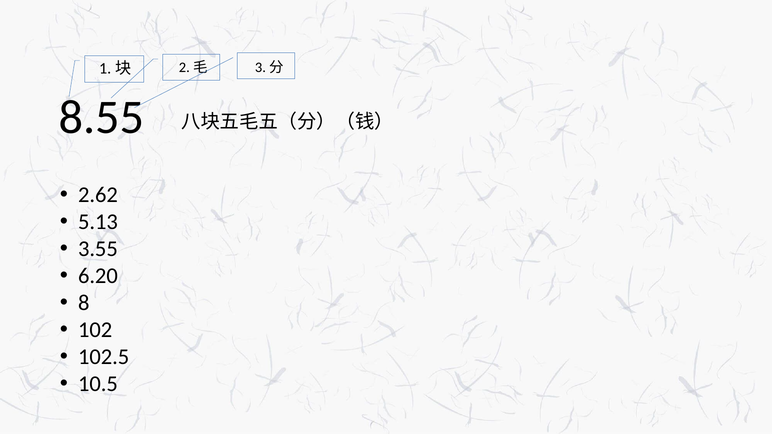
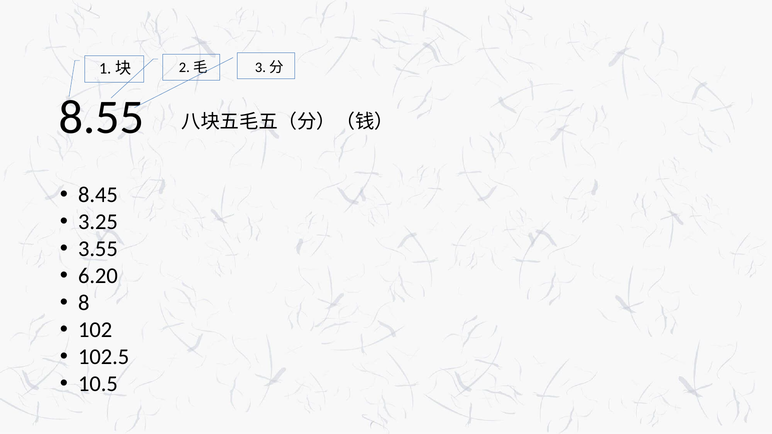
2.62: 2.62 -> 8.45
5.13: 5.13 -> 3.25
